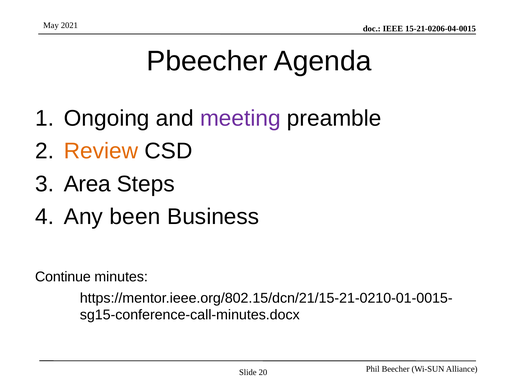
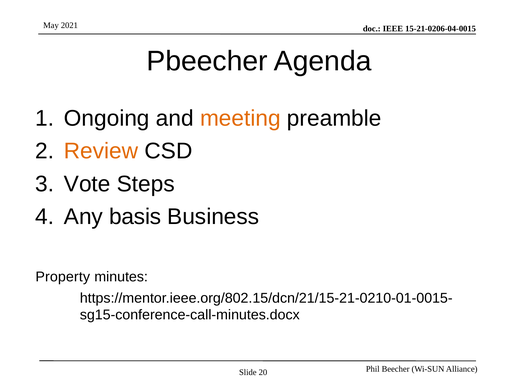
meeting colour: purple -> orange
Area: Area -> Vote
been: been -> basis
Continue: Continue -> Property
